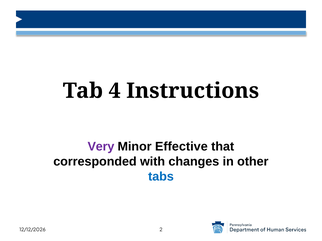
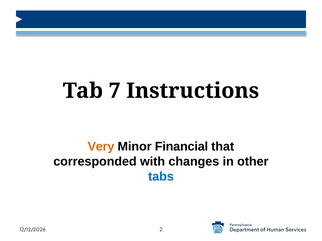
4: 4 -> 7
Very colour: purple -> orange
Effective: Effective -> Financial
